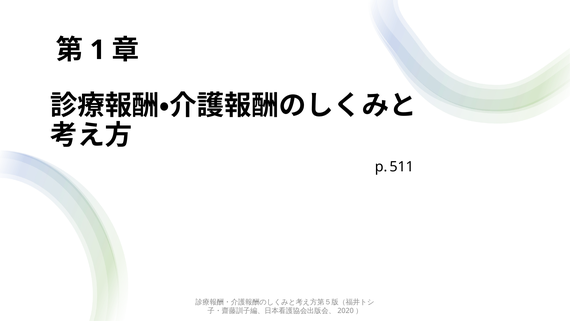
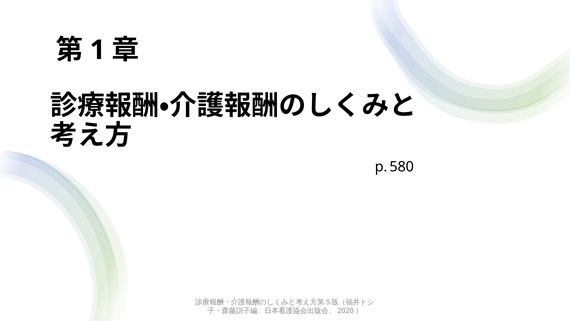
511: 511 -> 580
